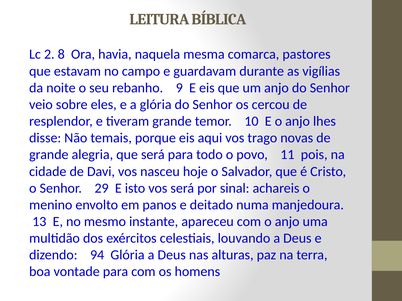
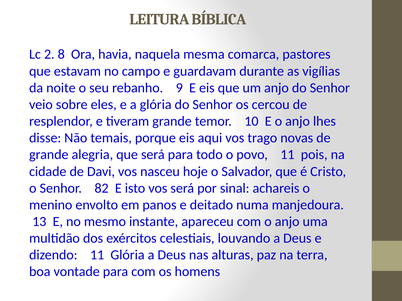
29: 29 -> 82
dizendo 94: 94 -> 11
